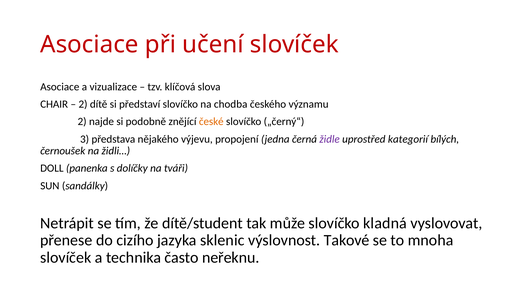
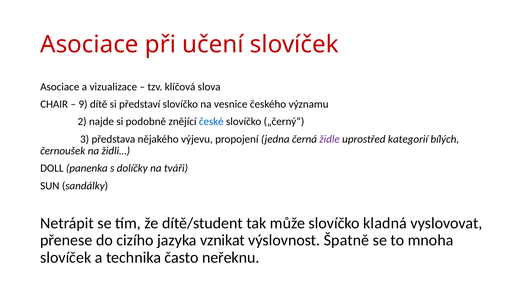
2 at (83, 104): 2 -> 9
chodba: chodba -> vesnice
české colour: orange -> blue
sklenic: sklenic -> vznikat
Takové: Takové -> Špatně
